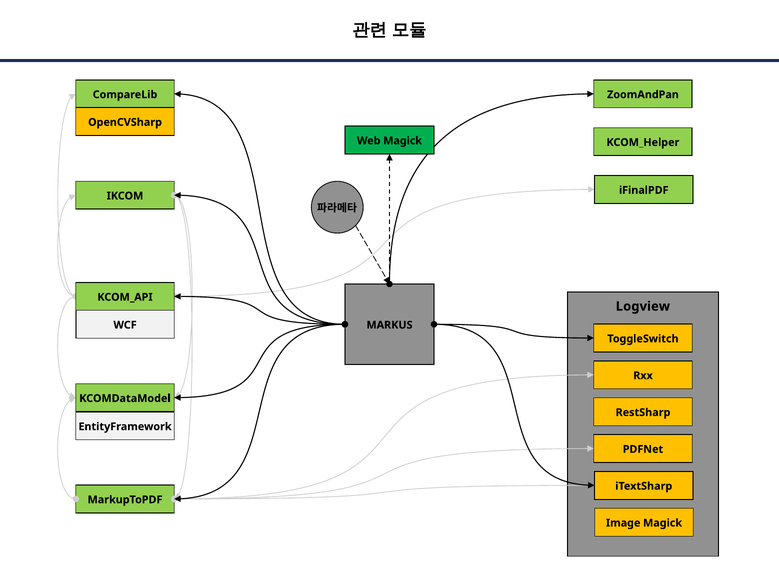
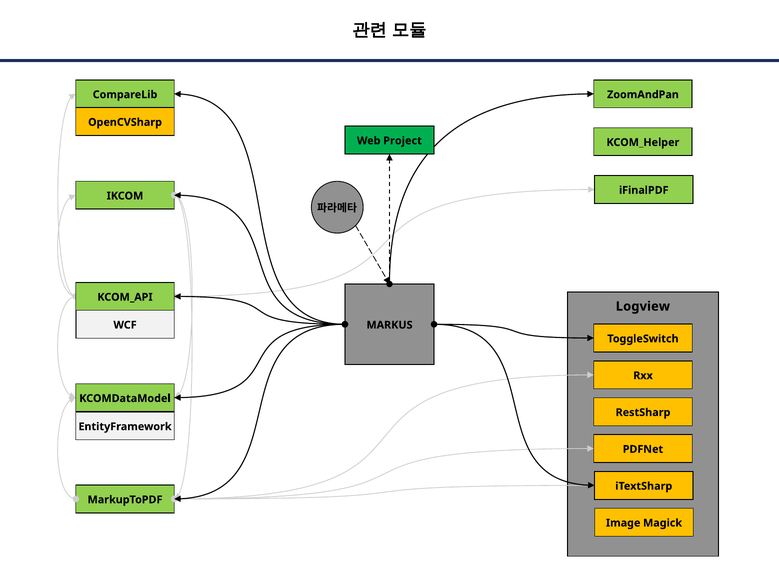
Web Magick: Magick -> Project
